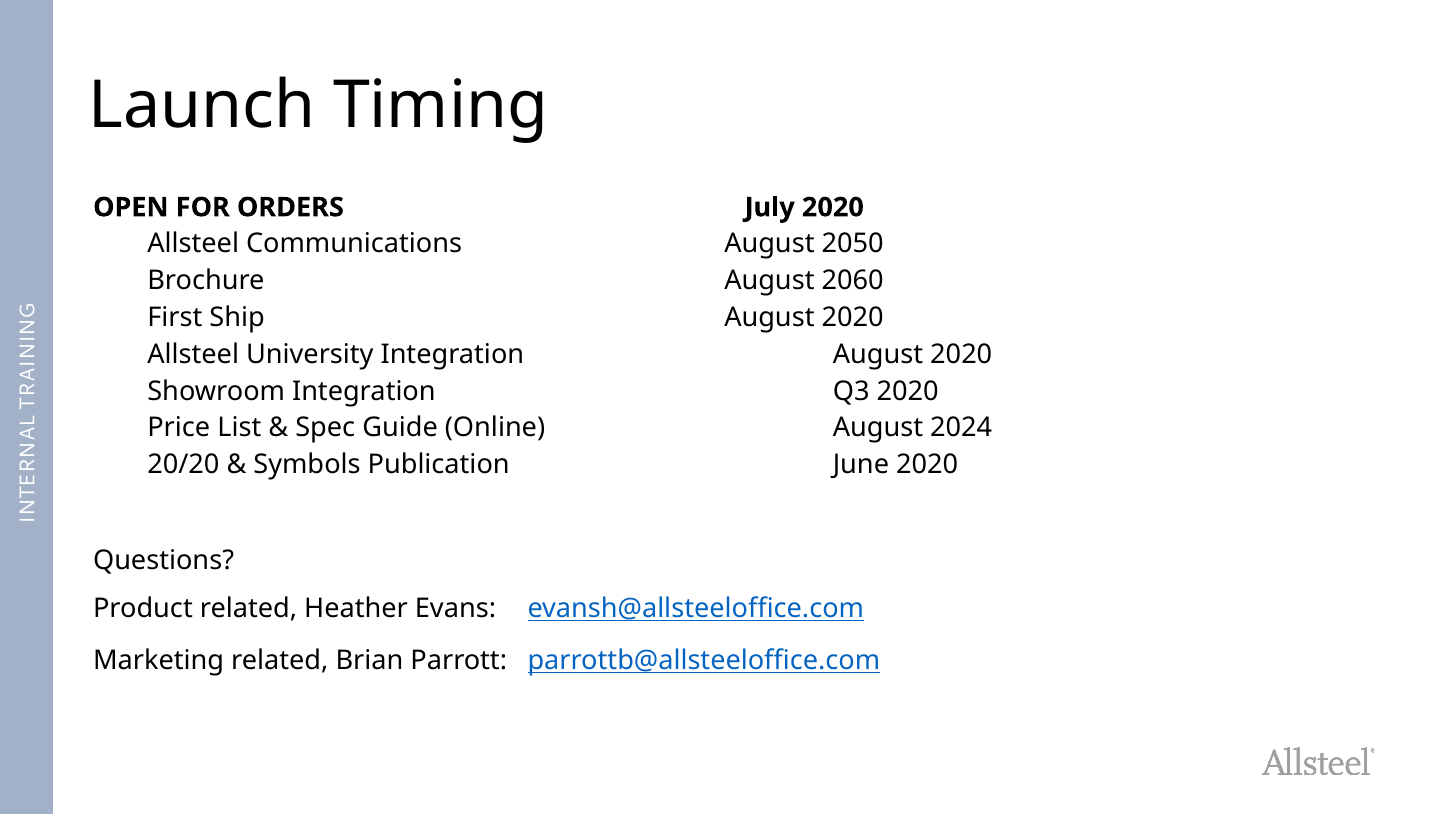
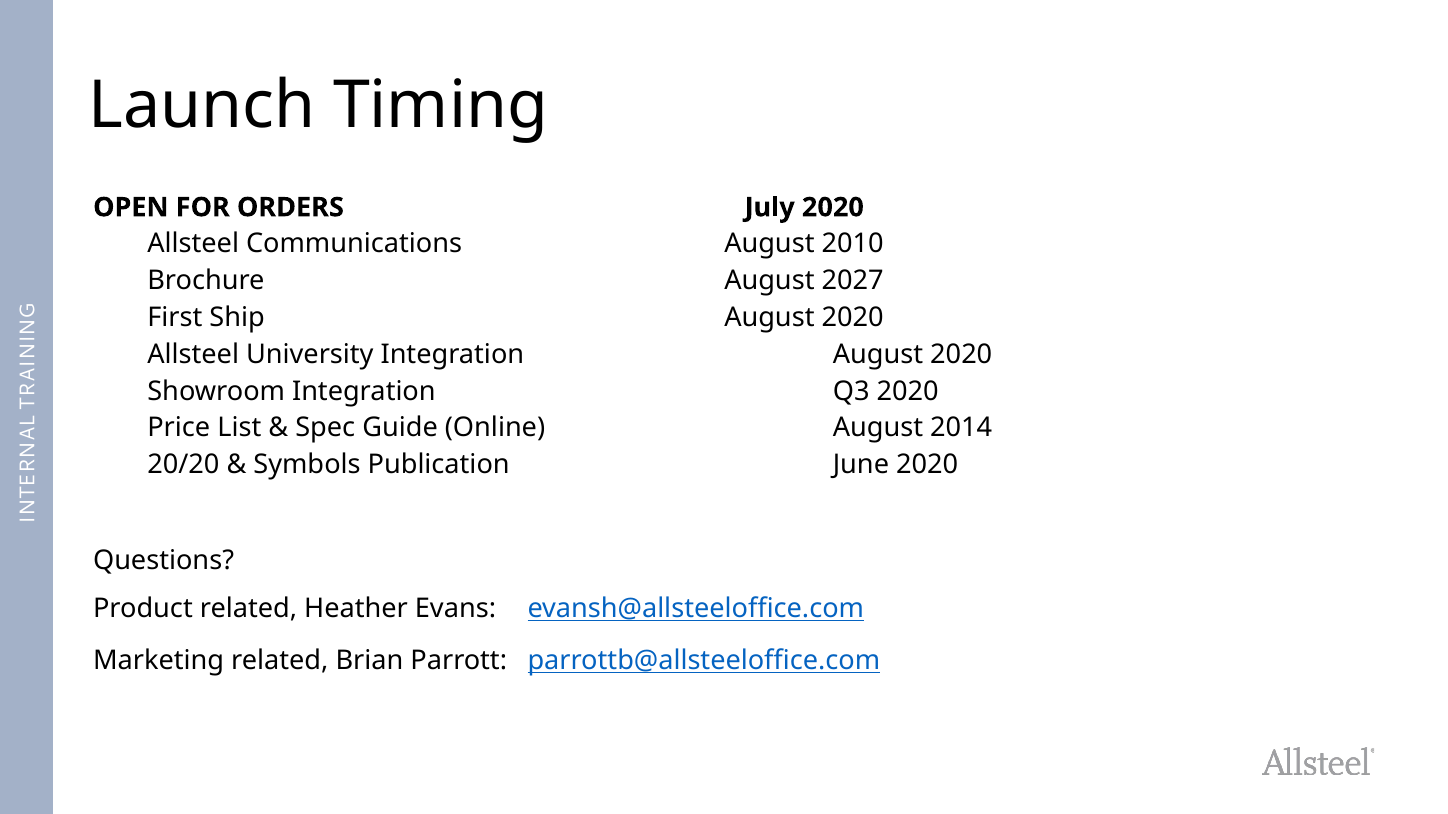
2050: 2050 -> 2010
2060: 2060 -> 2027
2024: 2024 -> 2014
